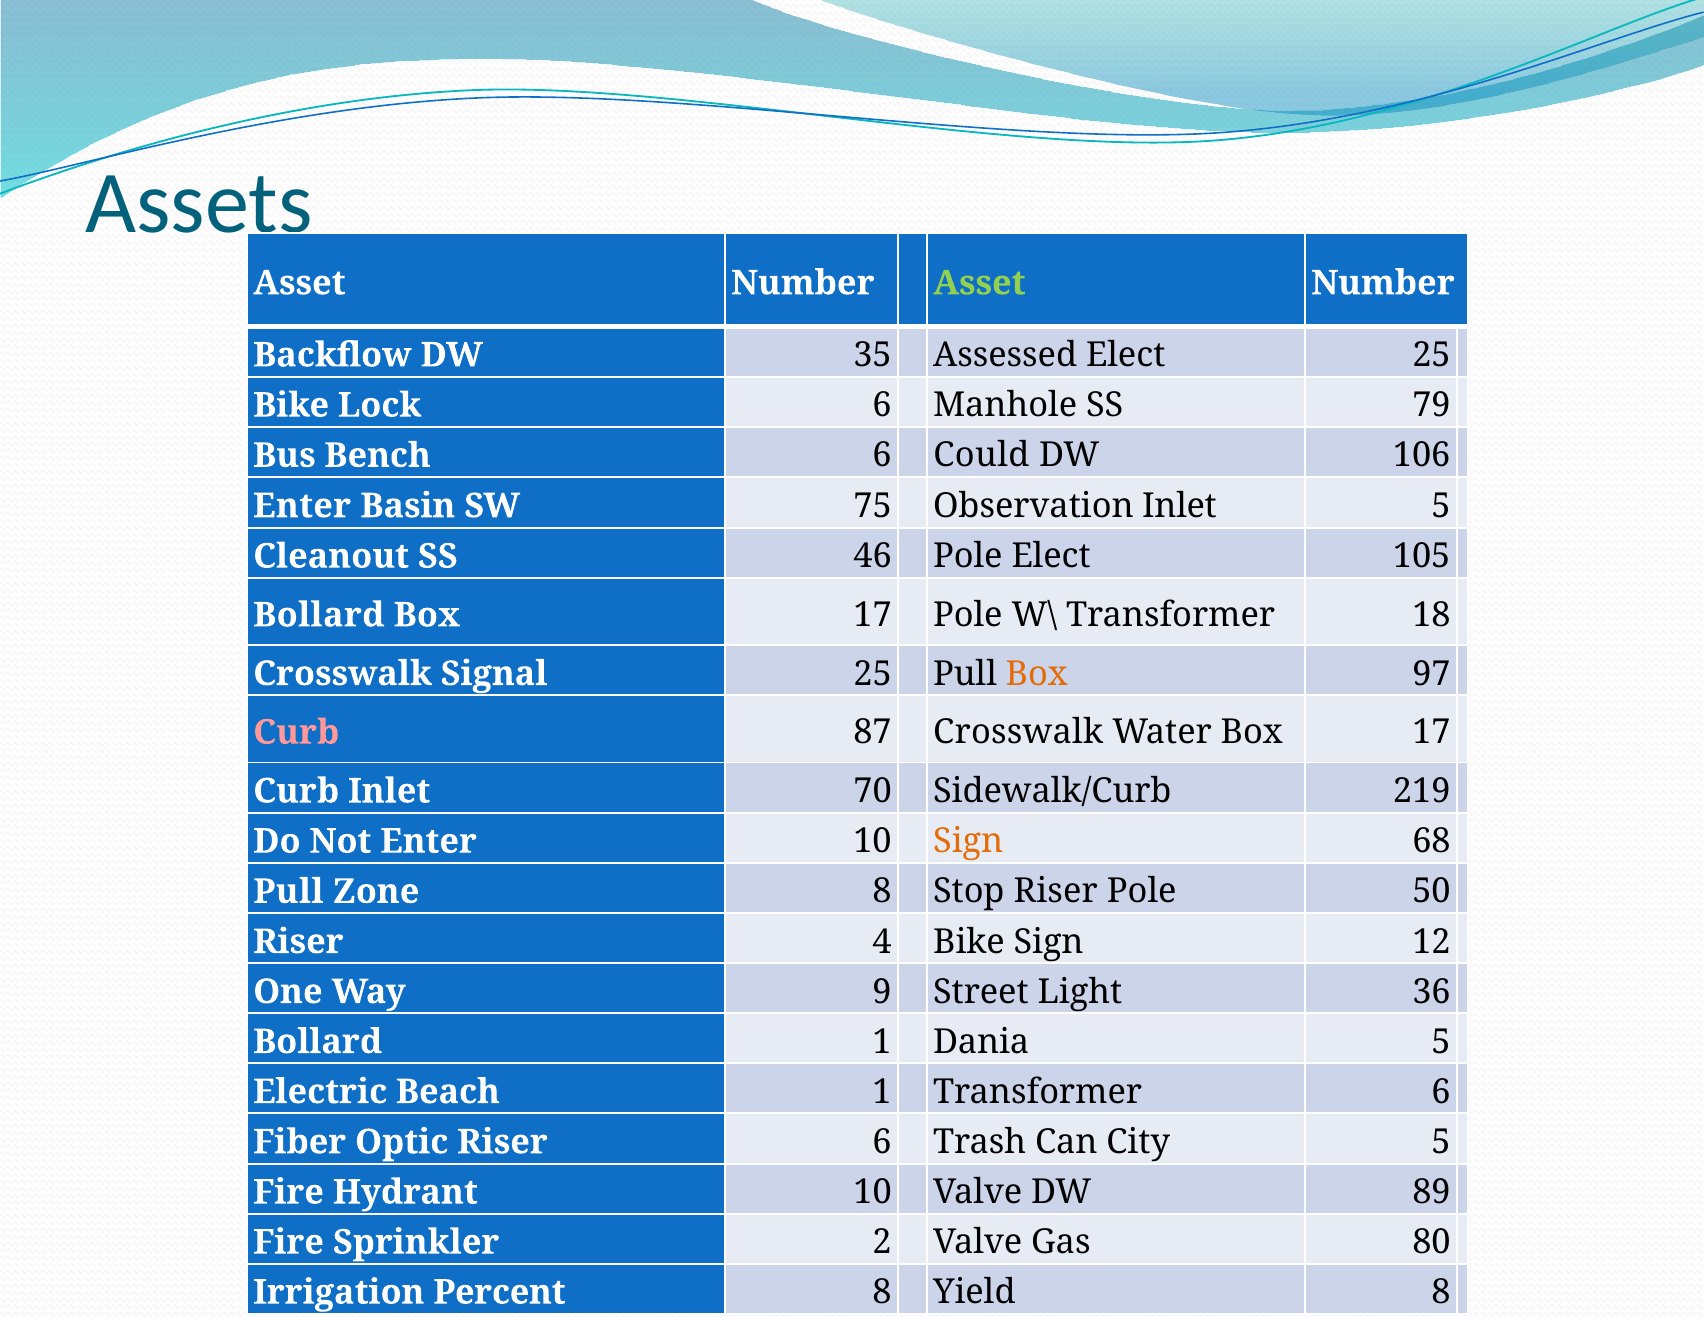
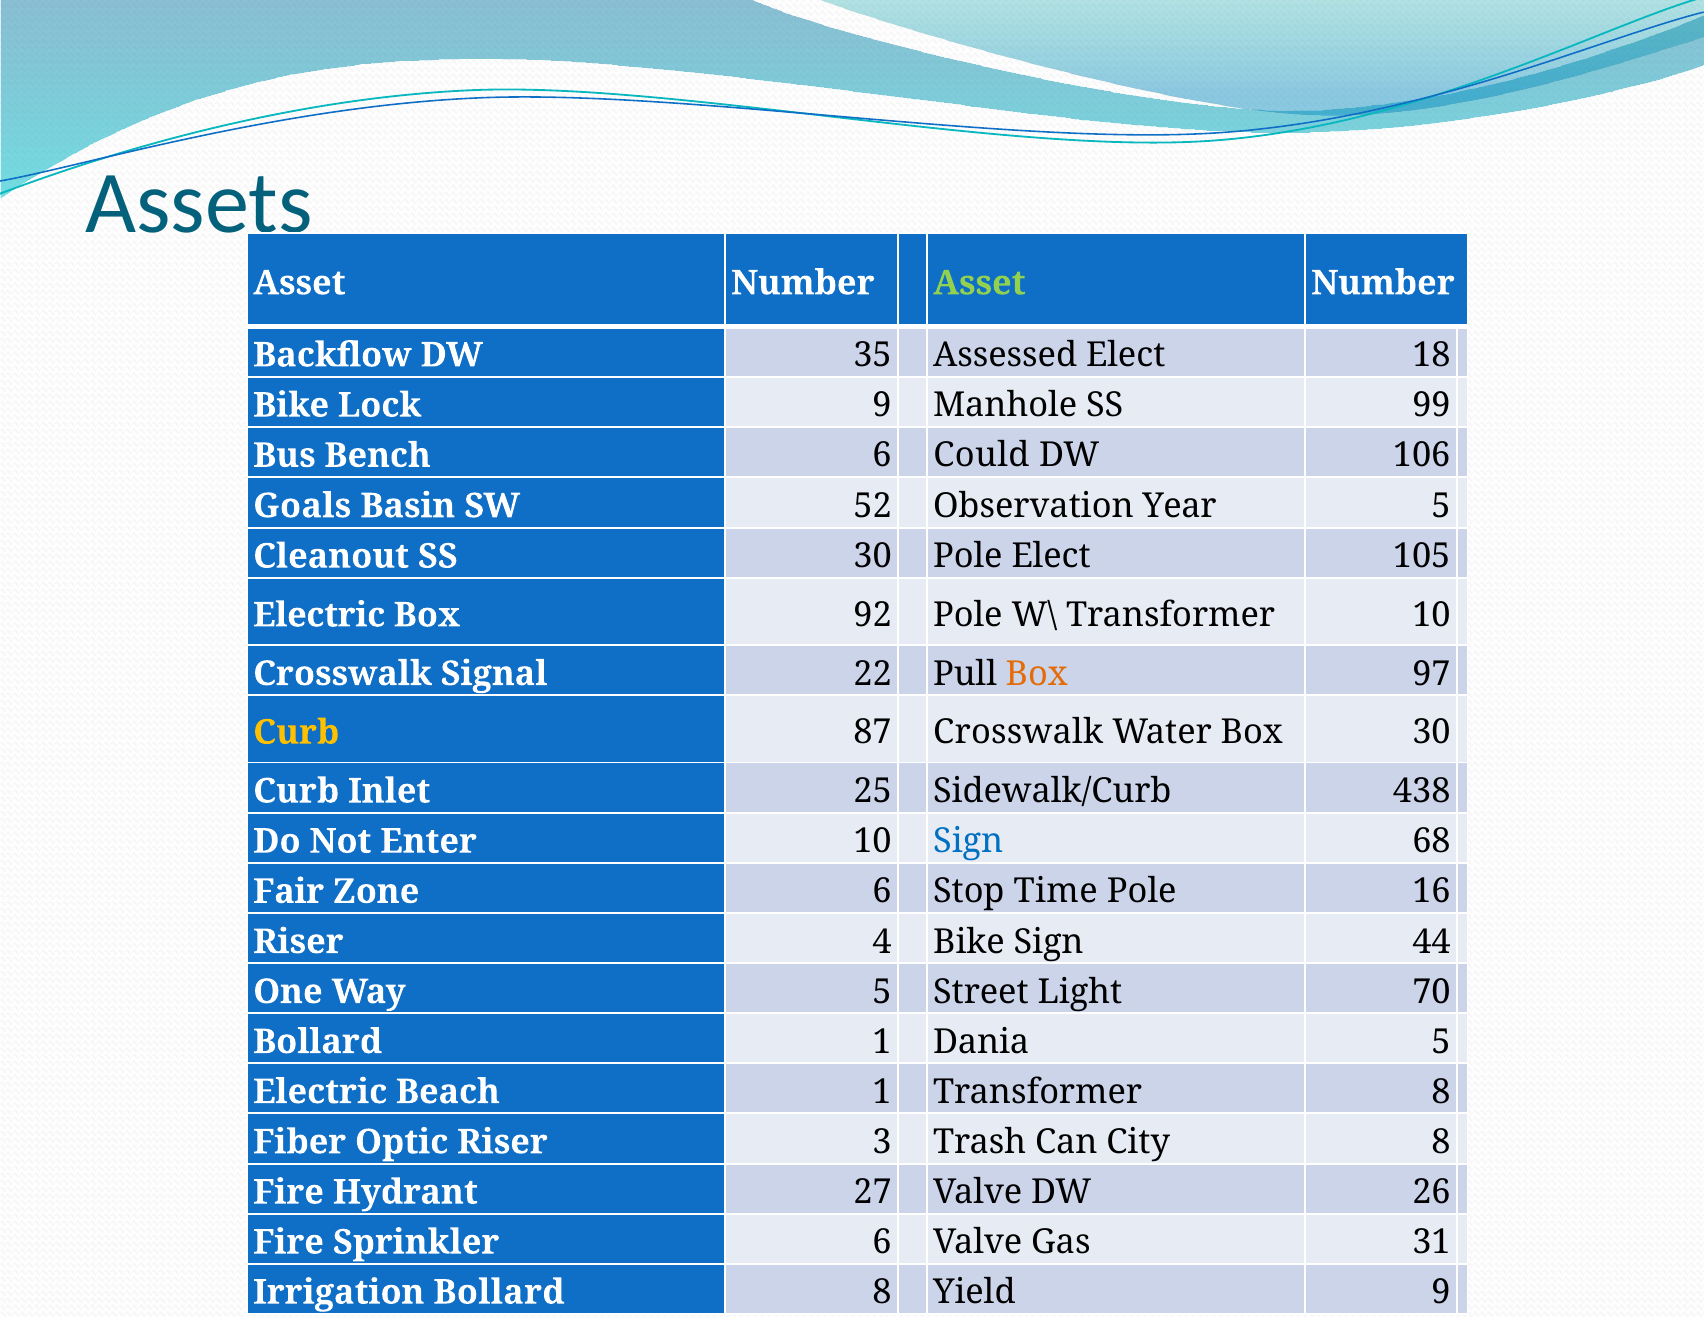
Elect 25: 25 -> 18
Lock 6: 6 -> 9
79: 79 -> 99
Enter at (302, 506): Enter -> Goals
75: 75 -> 52
Observation Inlet: Inlet -> Year
SS 46: 46 -> 30
Bollard at (319, 615): Bollard -> Electric
17 at (873, 615): 17 -> 92
Transformer 18: 18 -> 10
Signal 25: 25 -> 22
Curb at (296, 732) colour: pink -> yellow
Water Box 17: 17 -> 30
70: 70 -> 25
219: 219 -> 438
Sign at (968, 841) colour: orange -> blue
Pull at (288, 891): Pull -> Fair
Zone 8: 8 -> 6
Stop Riser: Riser -> Time
50: 50 -> 16
12: 12 -> 44
Way 9: 9 -> 5
36: 36 -> 70
Transformer 6: 6 -> 8
Riser 6: 6 -> 3
City 5: 5 -> 8
Hydrant 10: 10 -> 27
89: 89 -> 26
Sprinkler 2: 2 -> 6
80: 80 -> 31
Irrigation Percent: Percent -> Bollard
Yield 8: 8 -> 9
